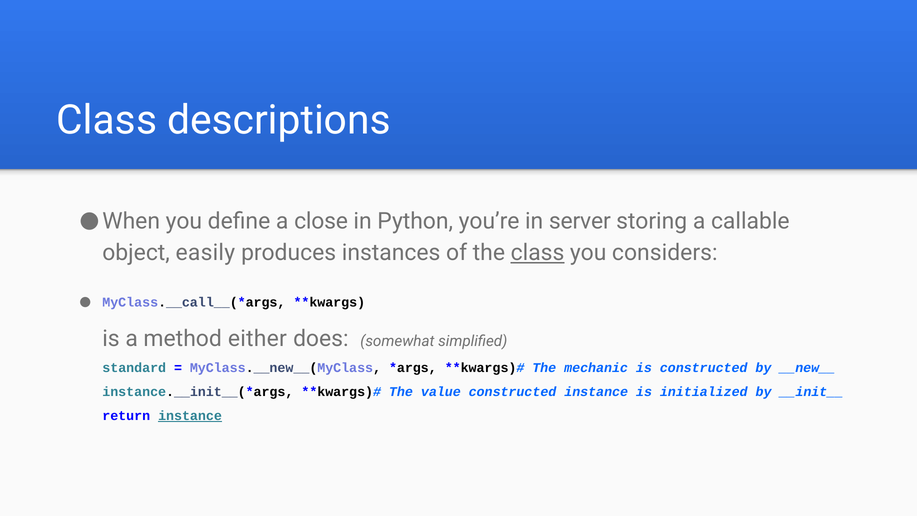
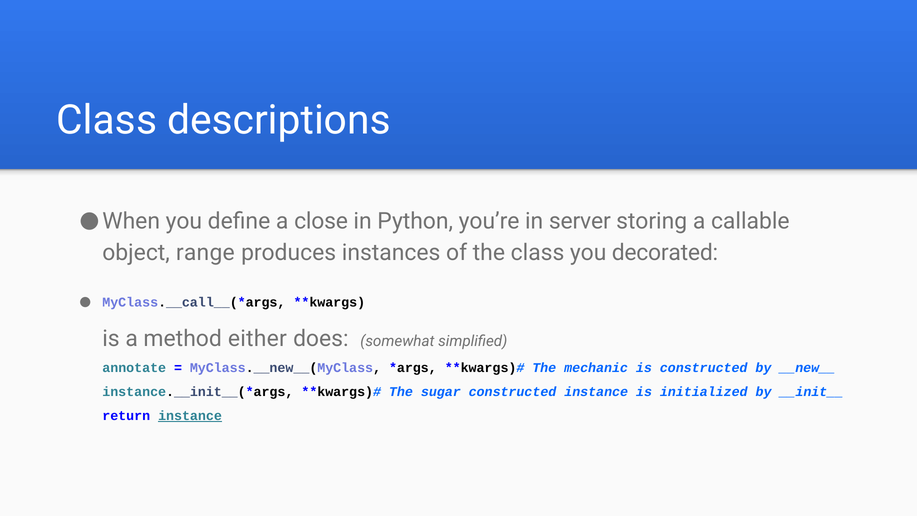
easily: easily -> range
class at (538, 253) underline: present -> none
considers: considers -> decorated
standard: standard -> annotate
value: value -> sugar
